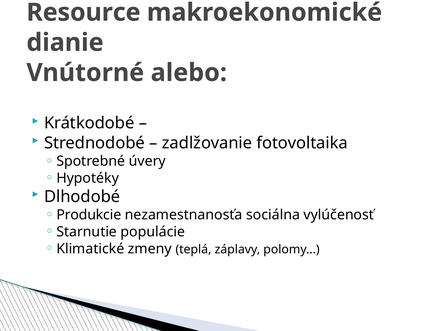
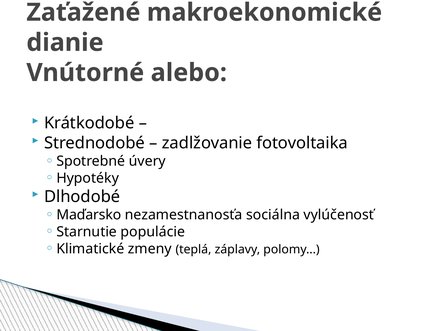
Resource: Resource -> Zaťažené
Produkcie: Produkcie -> Maďarsko
